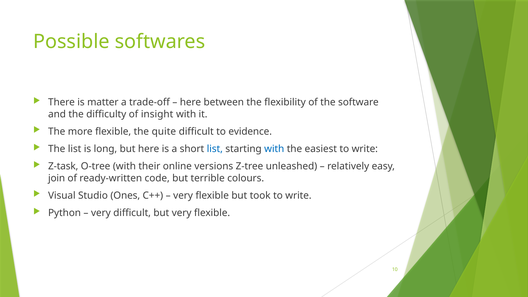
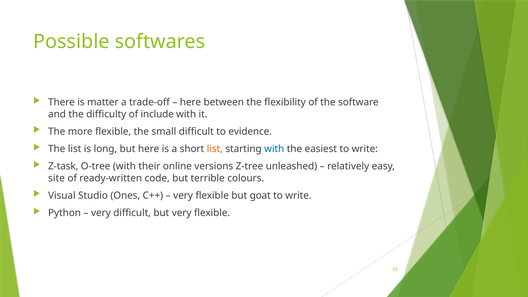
insight: insight -> include
quite: quite -> small
list at (215, 149) colour: blue -> orange
join: join -> site
took: took -> goat
